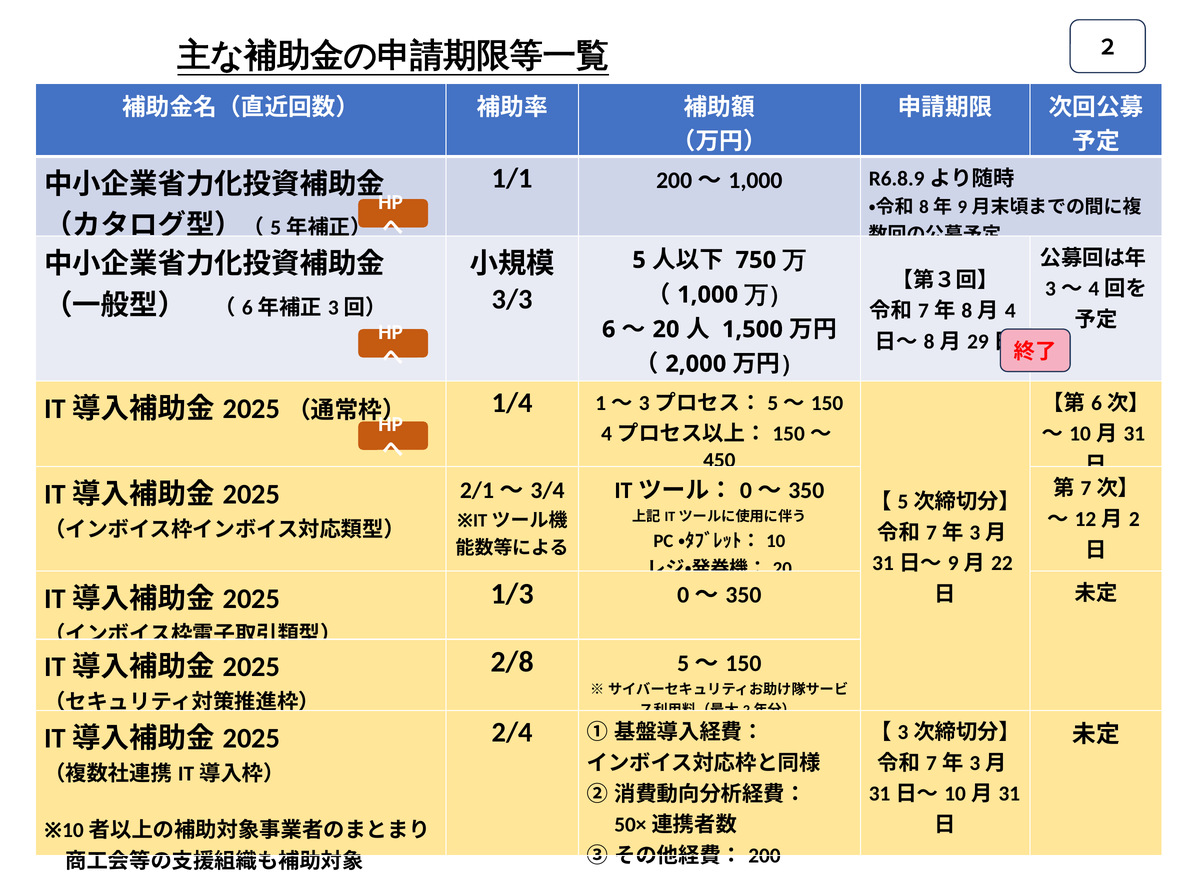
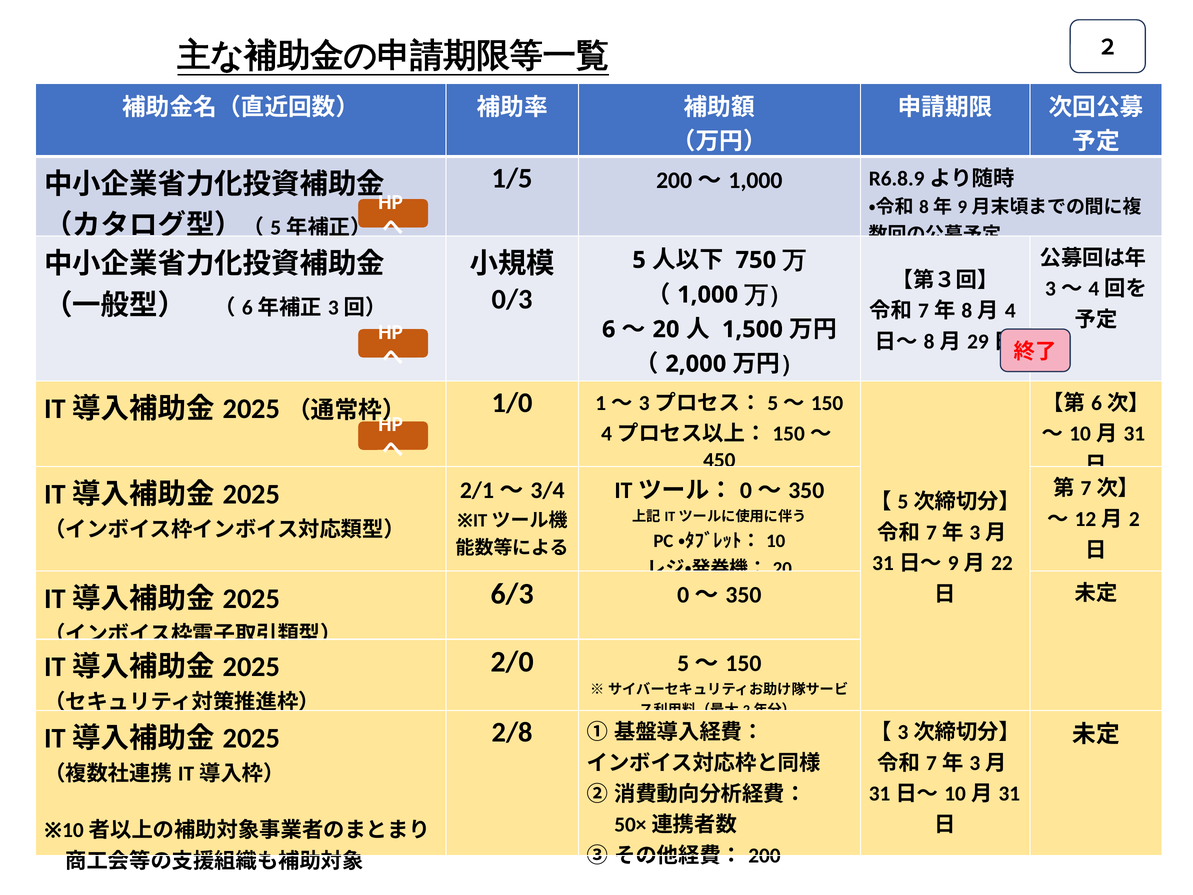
1/1: 1/1 -> 1/5
3/3: 3/3 -> 0/3
1/4: 1/4 -> 1/0
1/3: 1/3 -> 6/3
2/8: 2/8 -> 2/0
2/4: 2/4 -> 2/8
